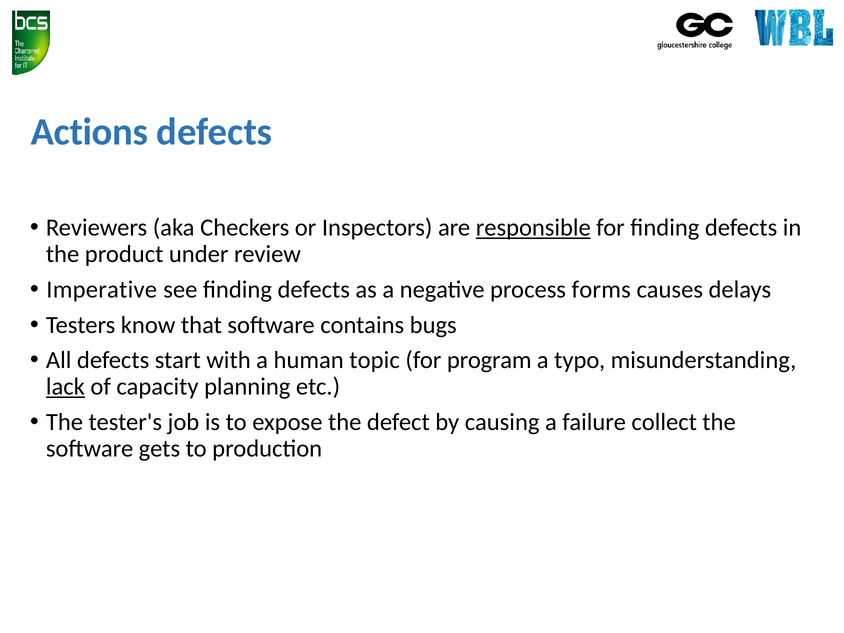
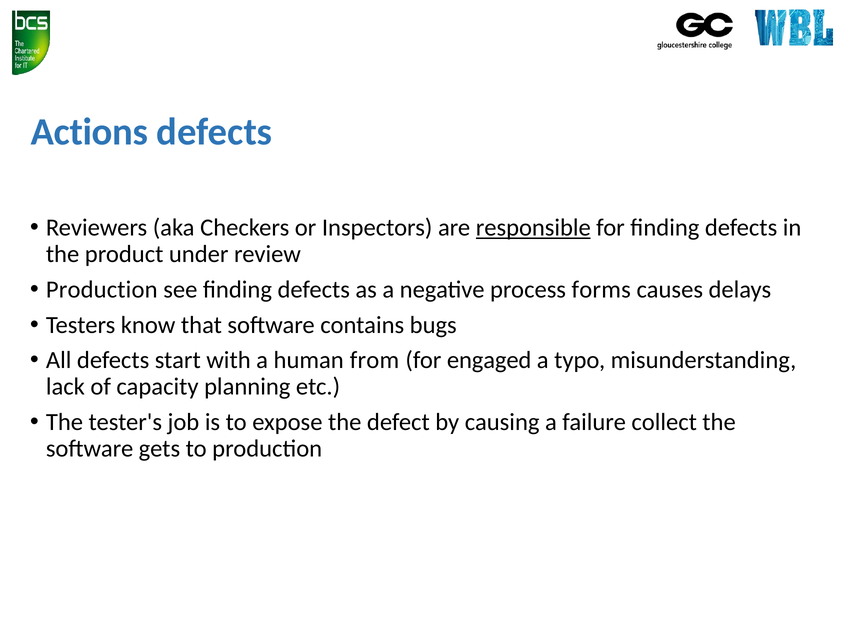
Imperative at (102, 290): Imperative -> Production
topic: topic -> from
program: program -> engaged
lack underline: present -> none
